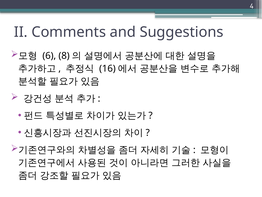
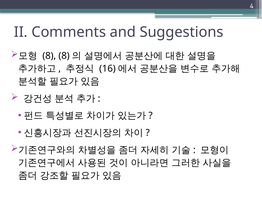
6 at (49, 56): 6 -> 8
